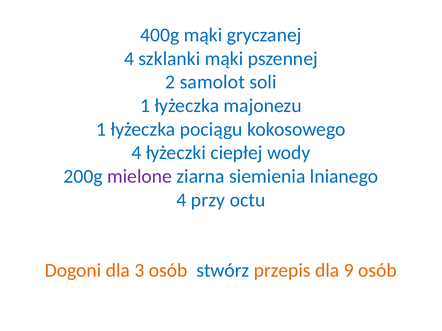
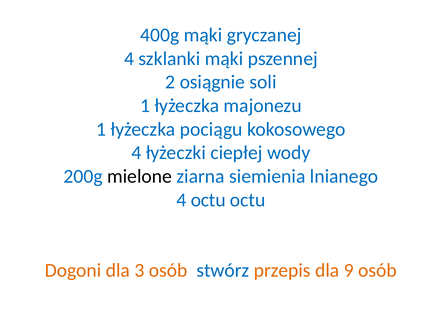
samolot: samolot -> osiągnie
mielone colour: purple -> black
4 przy: przy -> octu
